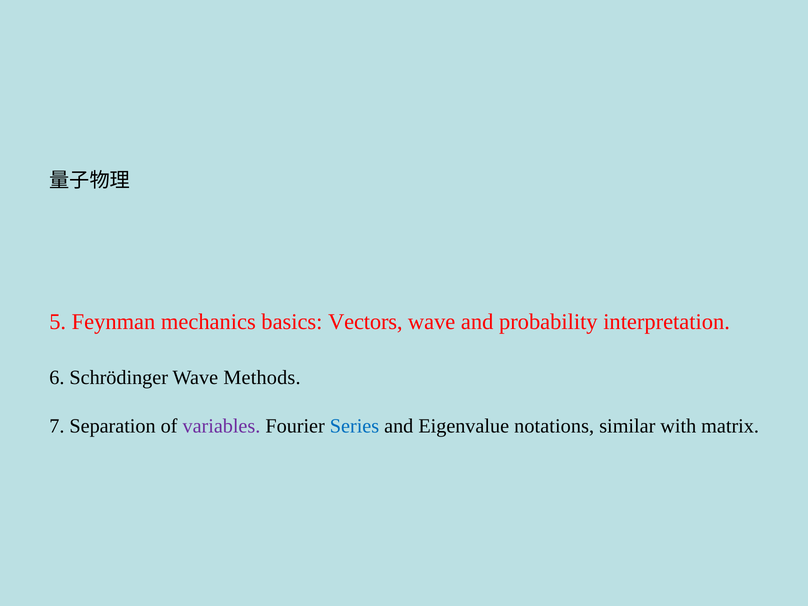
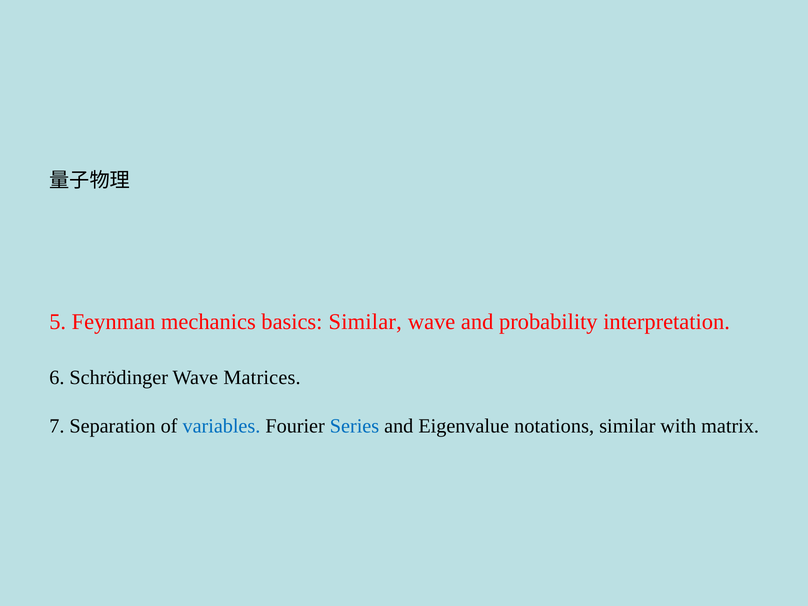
basics Vectors: Vectors -> Similar
Methods: Methods -> Matrices
variables colour: purple -> blue
